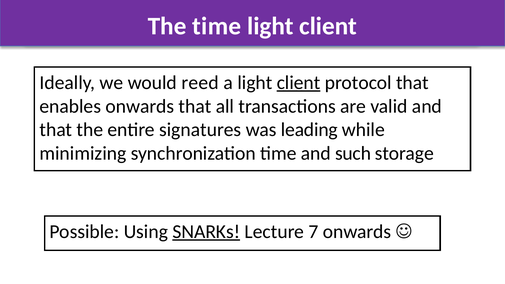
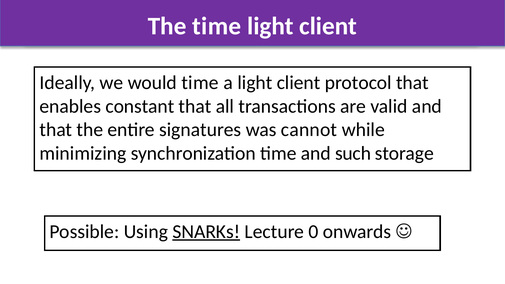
would reed: reed -> time
client at (299, 83) underline: present -> none
enables onwards: onwards -> constant
leading: leading -> cannot
7: 7 -> 0
